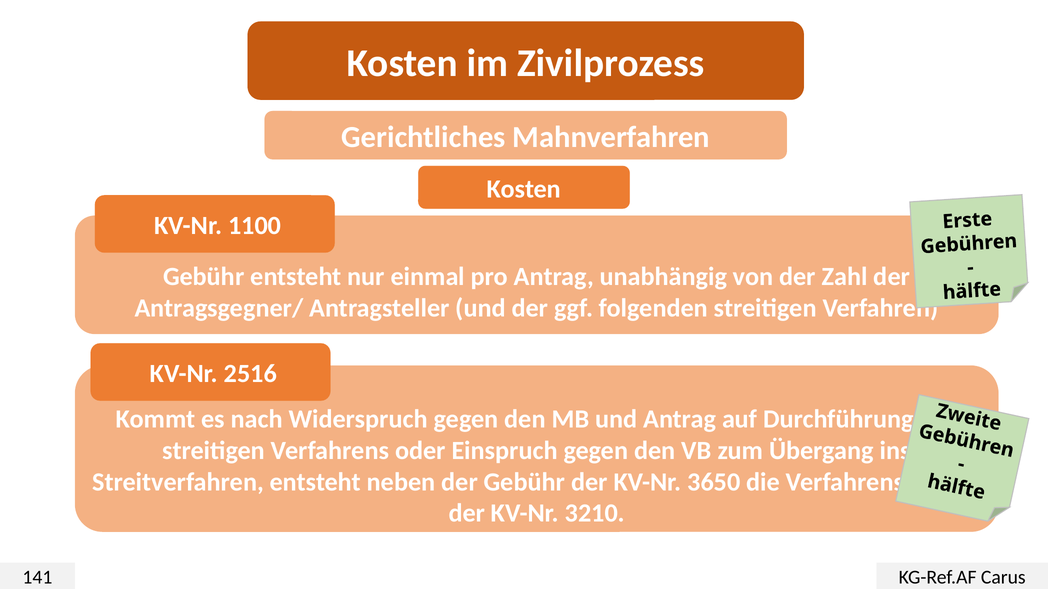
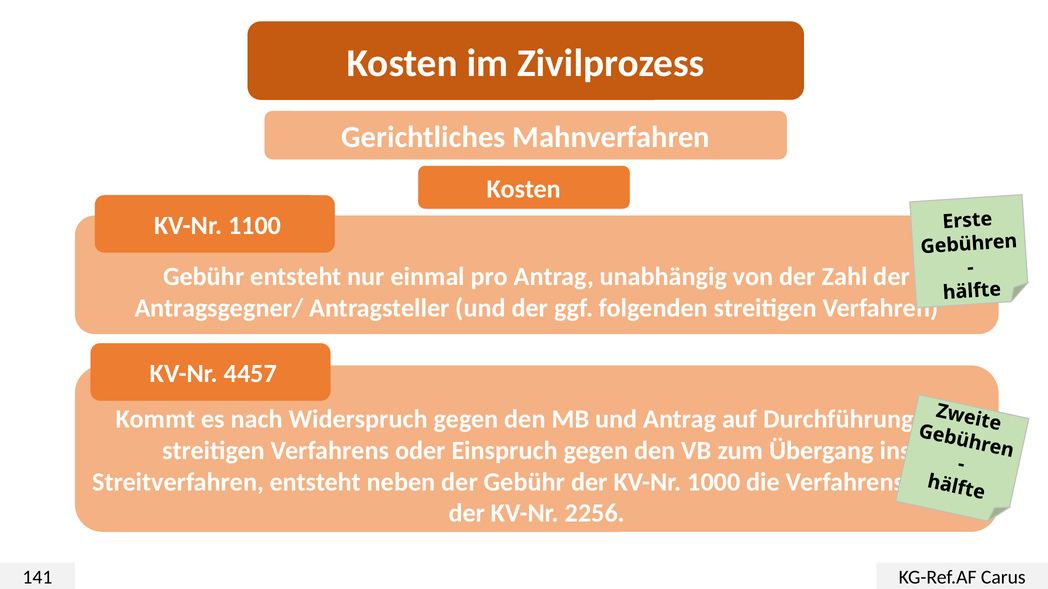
2516: 2516 -> 4457
3650: 3650 -> 1000
3210: 3210 -> 2256
